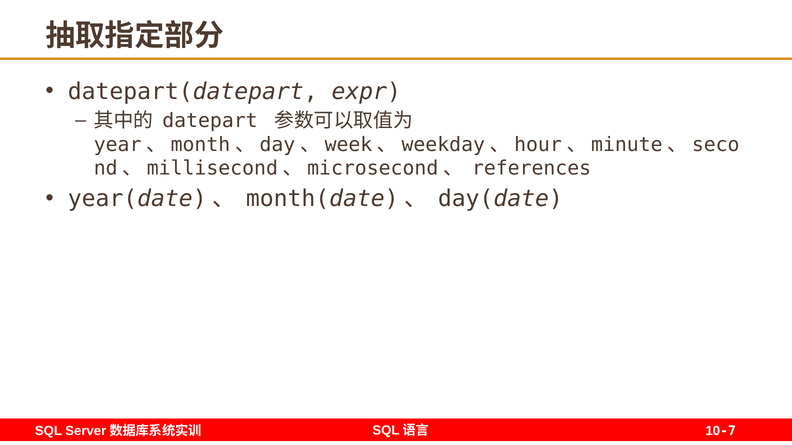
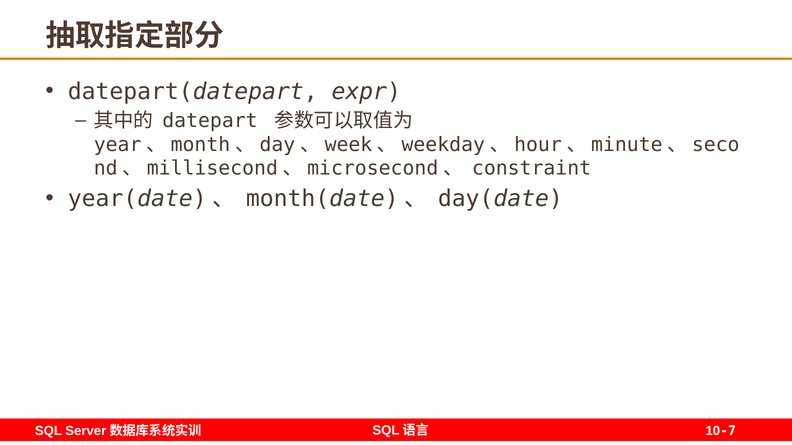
references: references -> constraint
